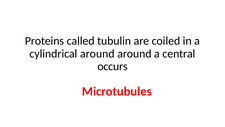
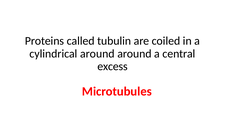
occurs: occurs -> excess
